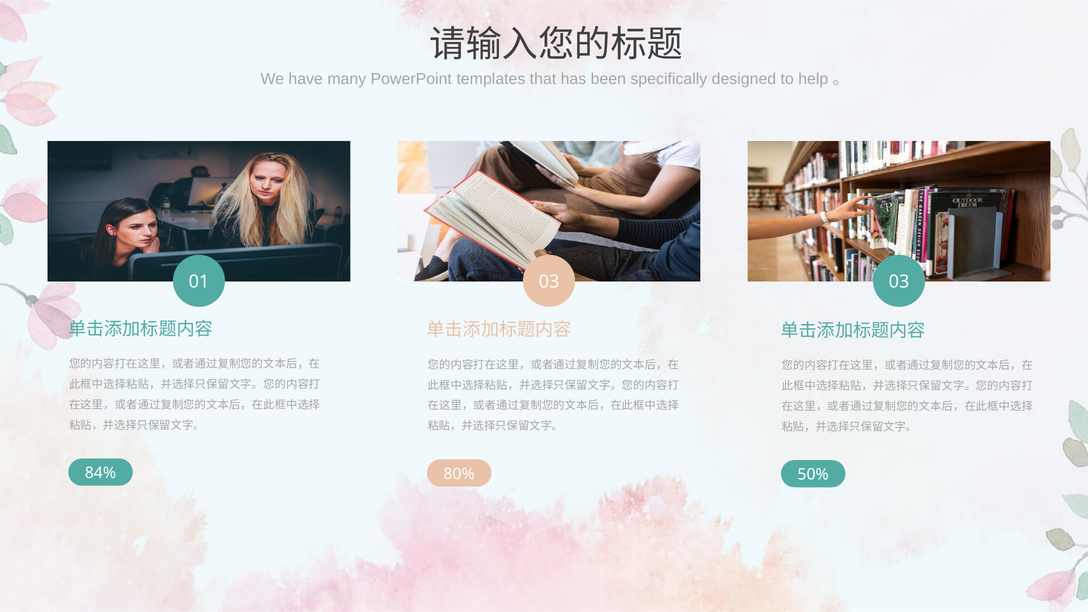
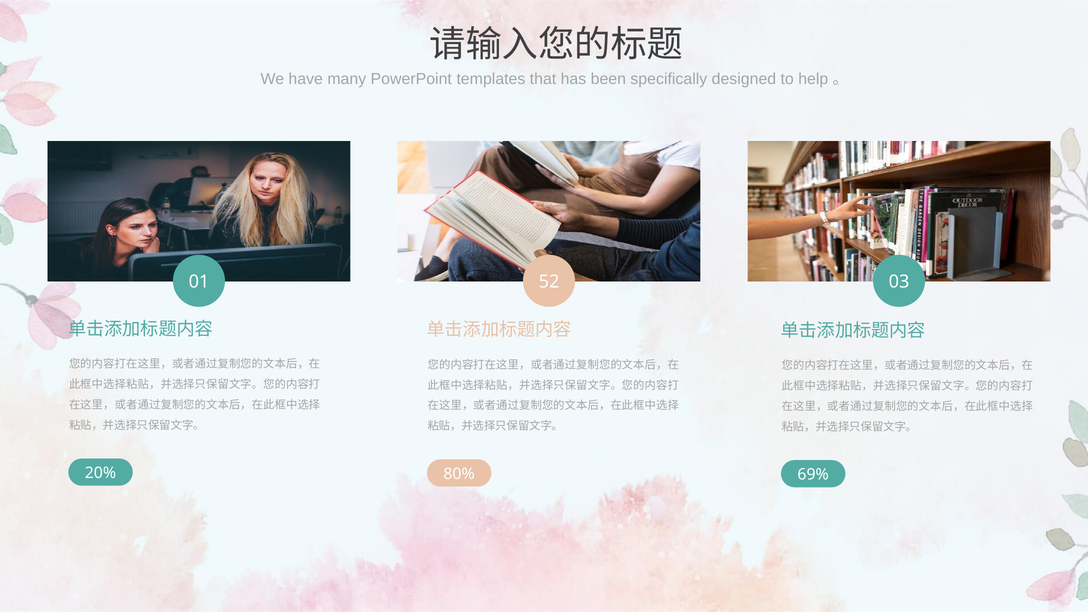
01 03: 03 -> 52
84%: 84% -> 20%
50%: 50% -> 69%
